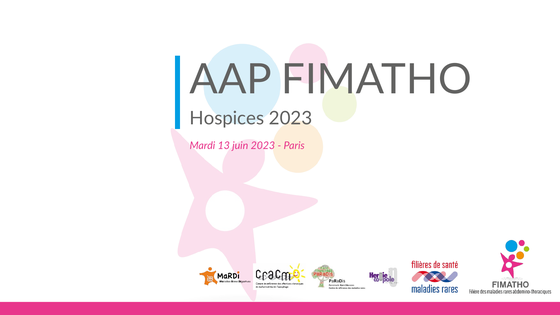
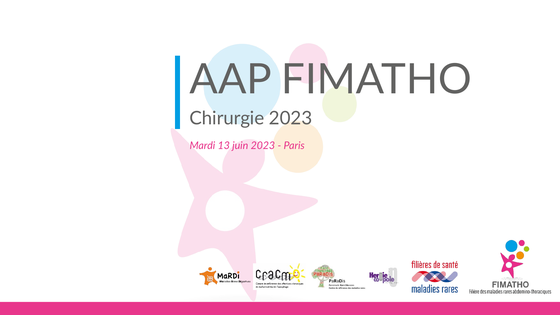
Hospices: Hospices -> Chirurgie
